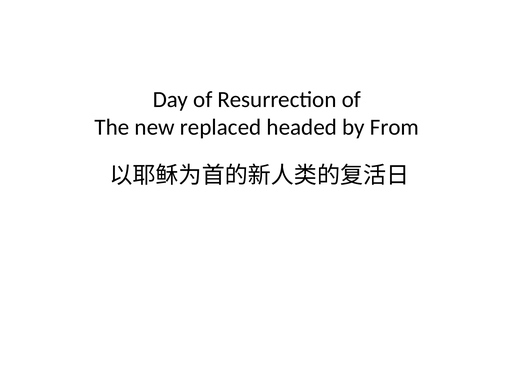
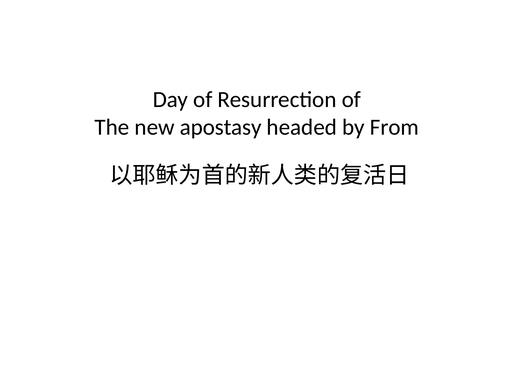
replaced: replaced -> apostasy
